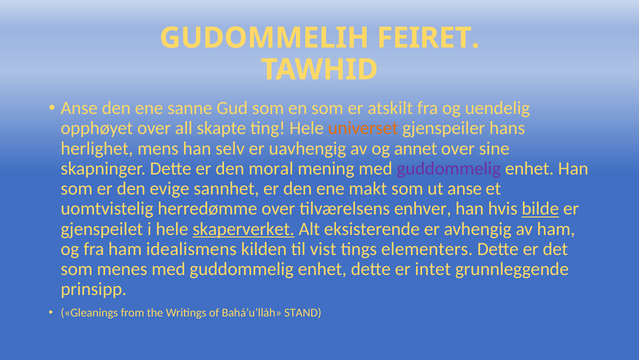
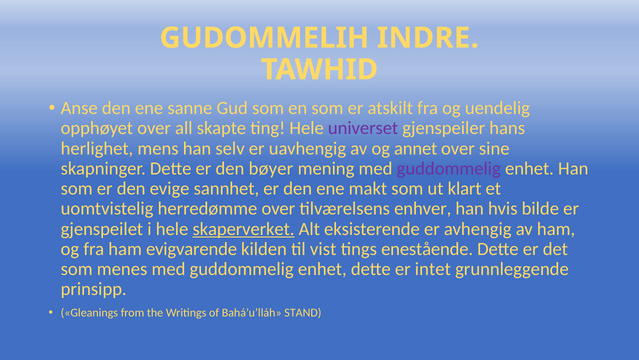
FEIRET: FEIRET -> INDRE
universet colour: orange -> purple
moral: moral -> bøyer
ut anse: anse -> klart
bilde underline: present -> none
idealismens: idealismens -> evigvarende
elementers: elementers -> enestående
